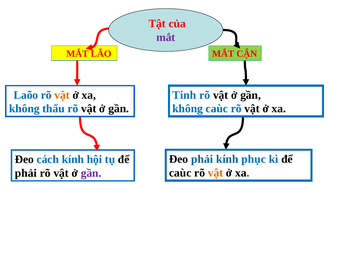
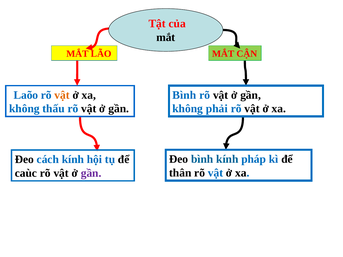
mắt at (166, 37) colour: purple -> black
Tinh at (184, 95): Tinh -> Bình
không caùc: caùc -> phải
Đeo phải: phải -> bình
phục: phục -> pháp
caùc at (180, 173): caùc -> thân
vật at (216, 173) colour: orange -> blue
phải at (26, 173): phải -> caùc
